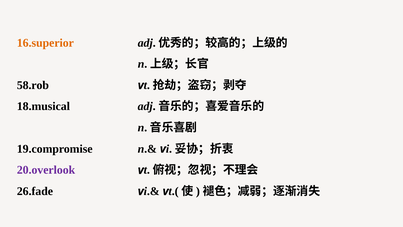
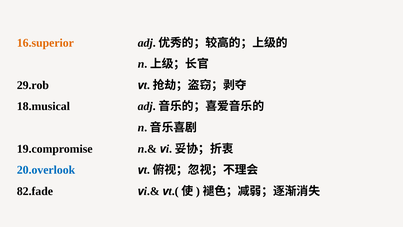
58.rob: 58.rob -> 29.rob
20.overlook colour: purple -> blue
26.fade: 26.fade -> 82.fade
